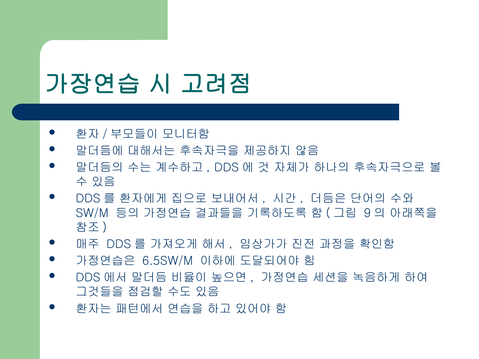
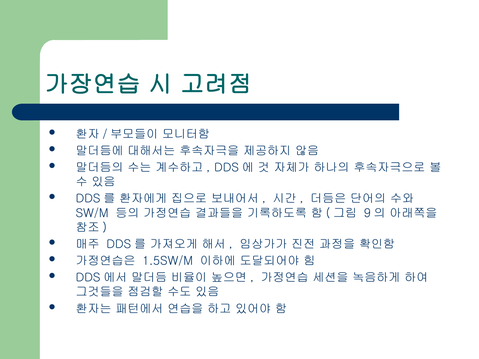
6.5SW/M: 6.5SW/M -> 1.5SW/M
